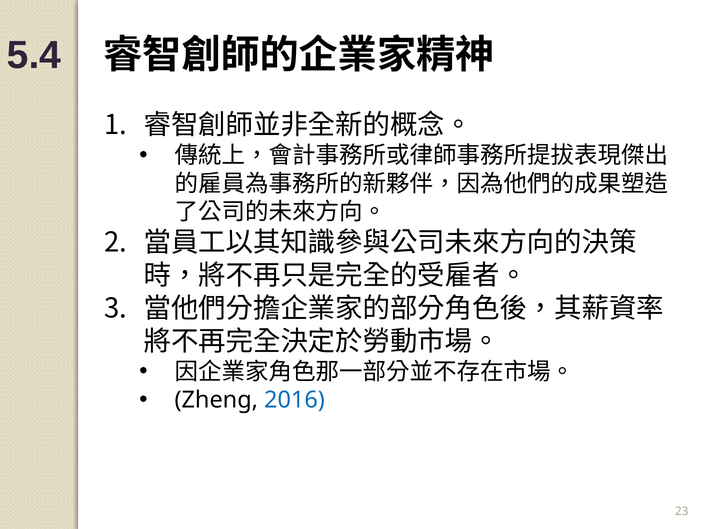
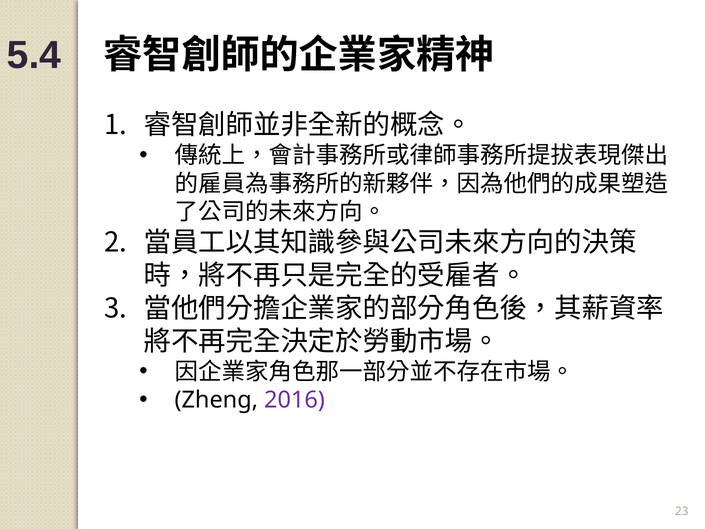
2016 colour: blue -> purple
